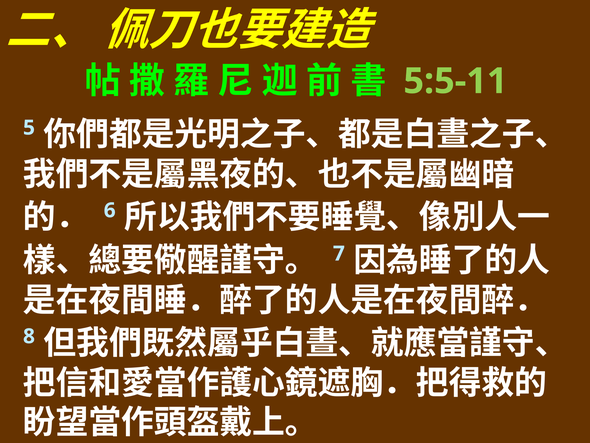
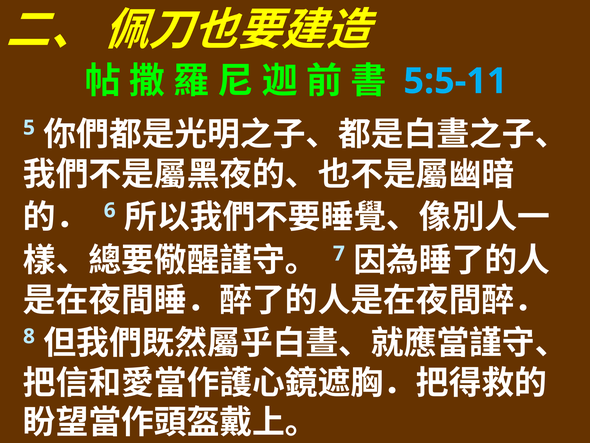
5:5-11 colour: light green -> light blue
